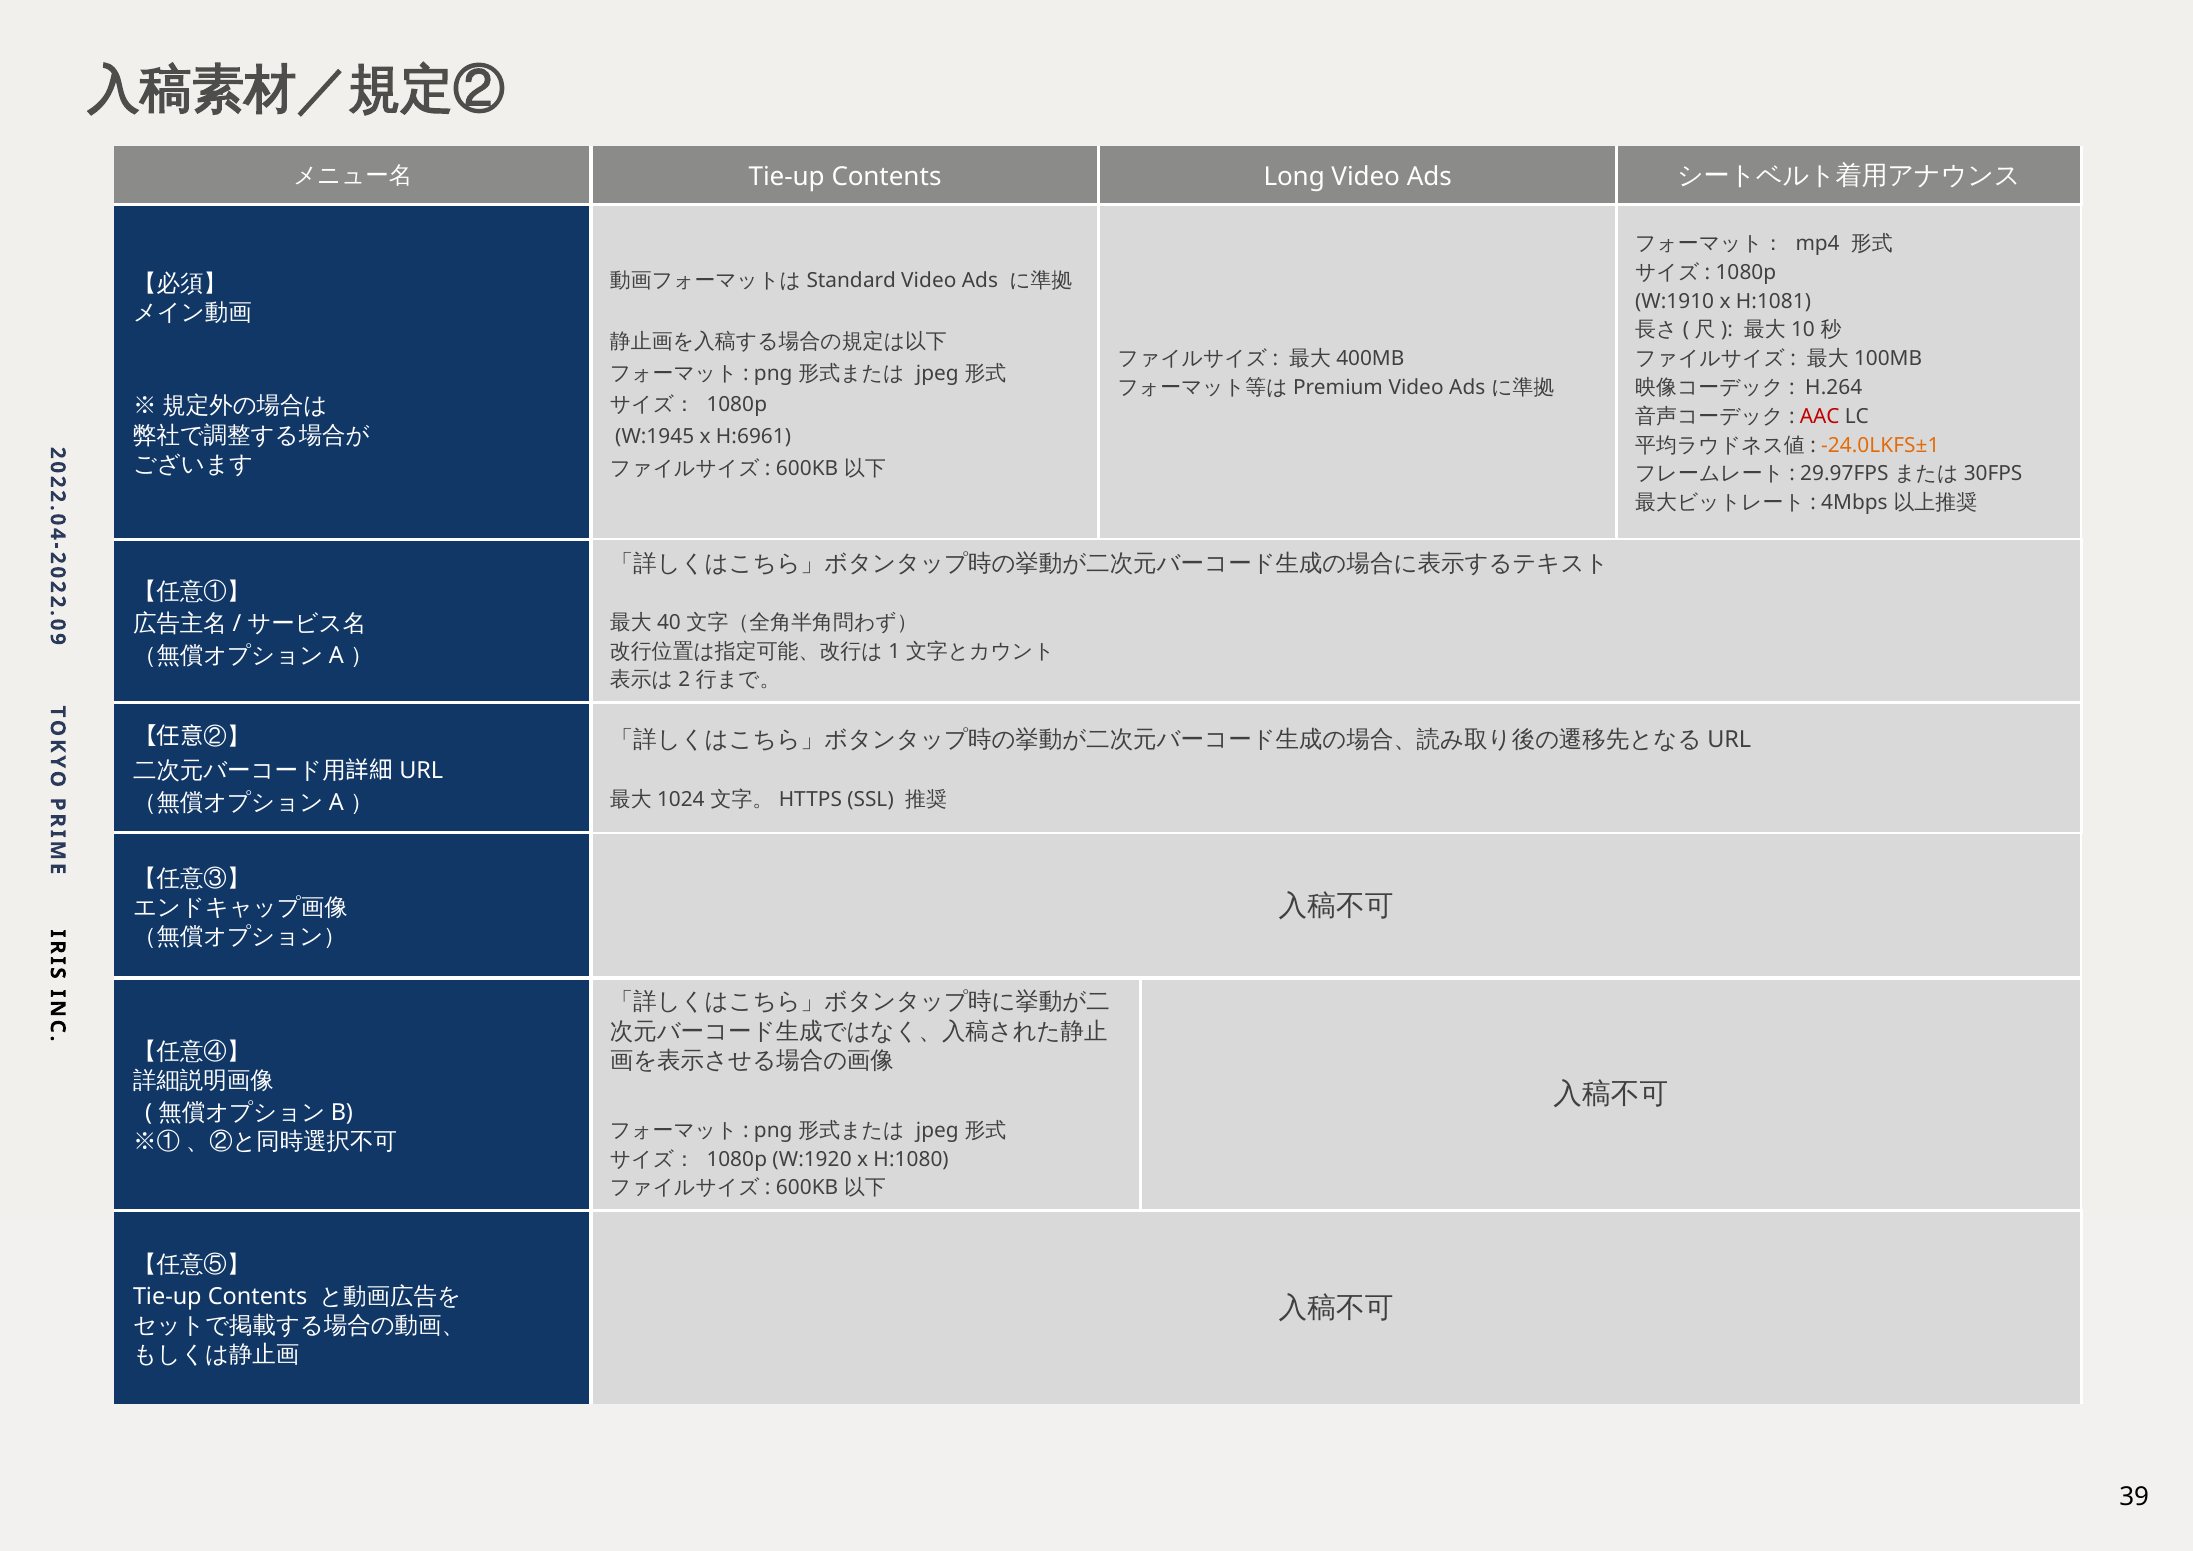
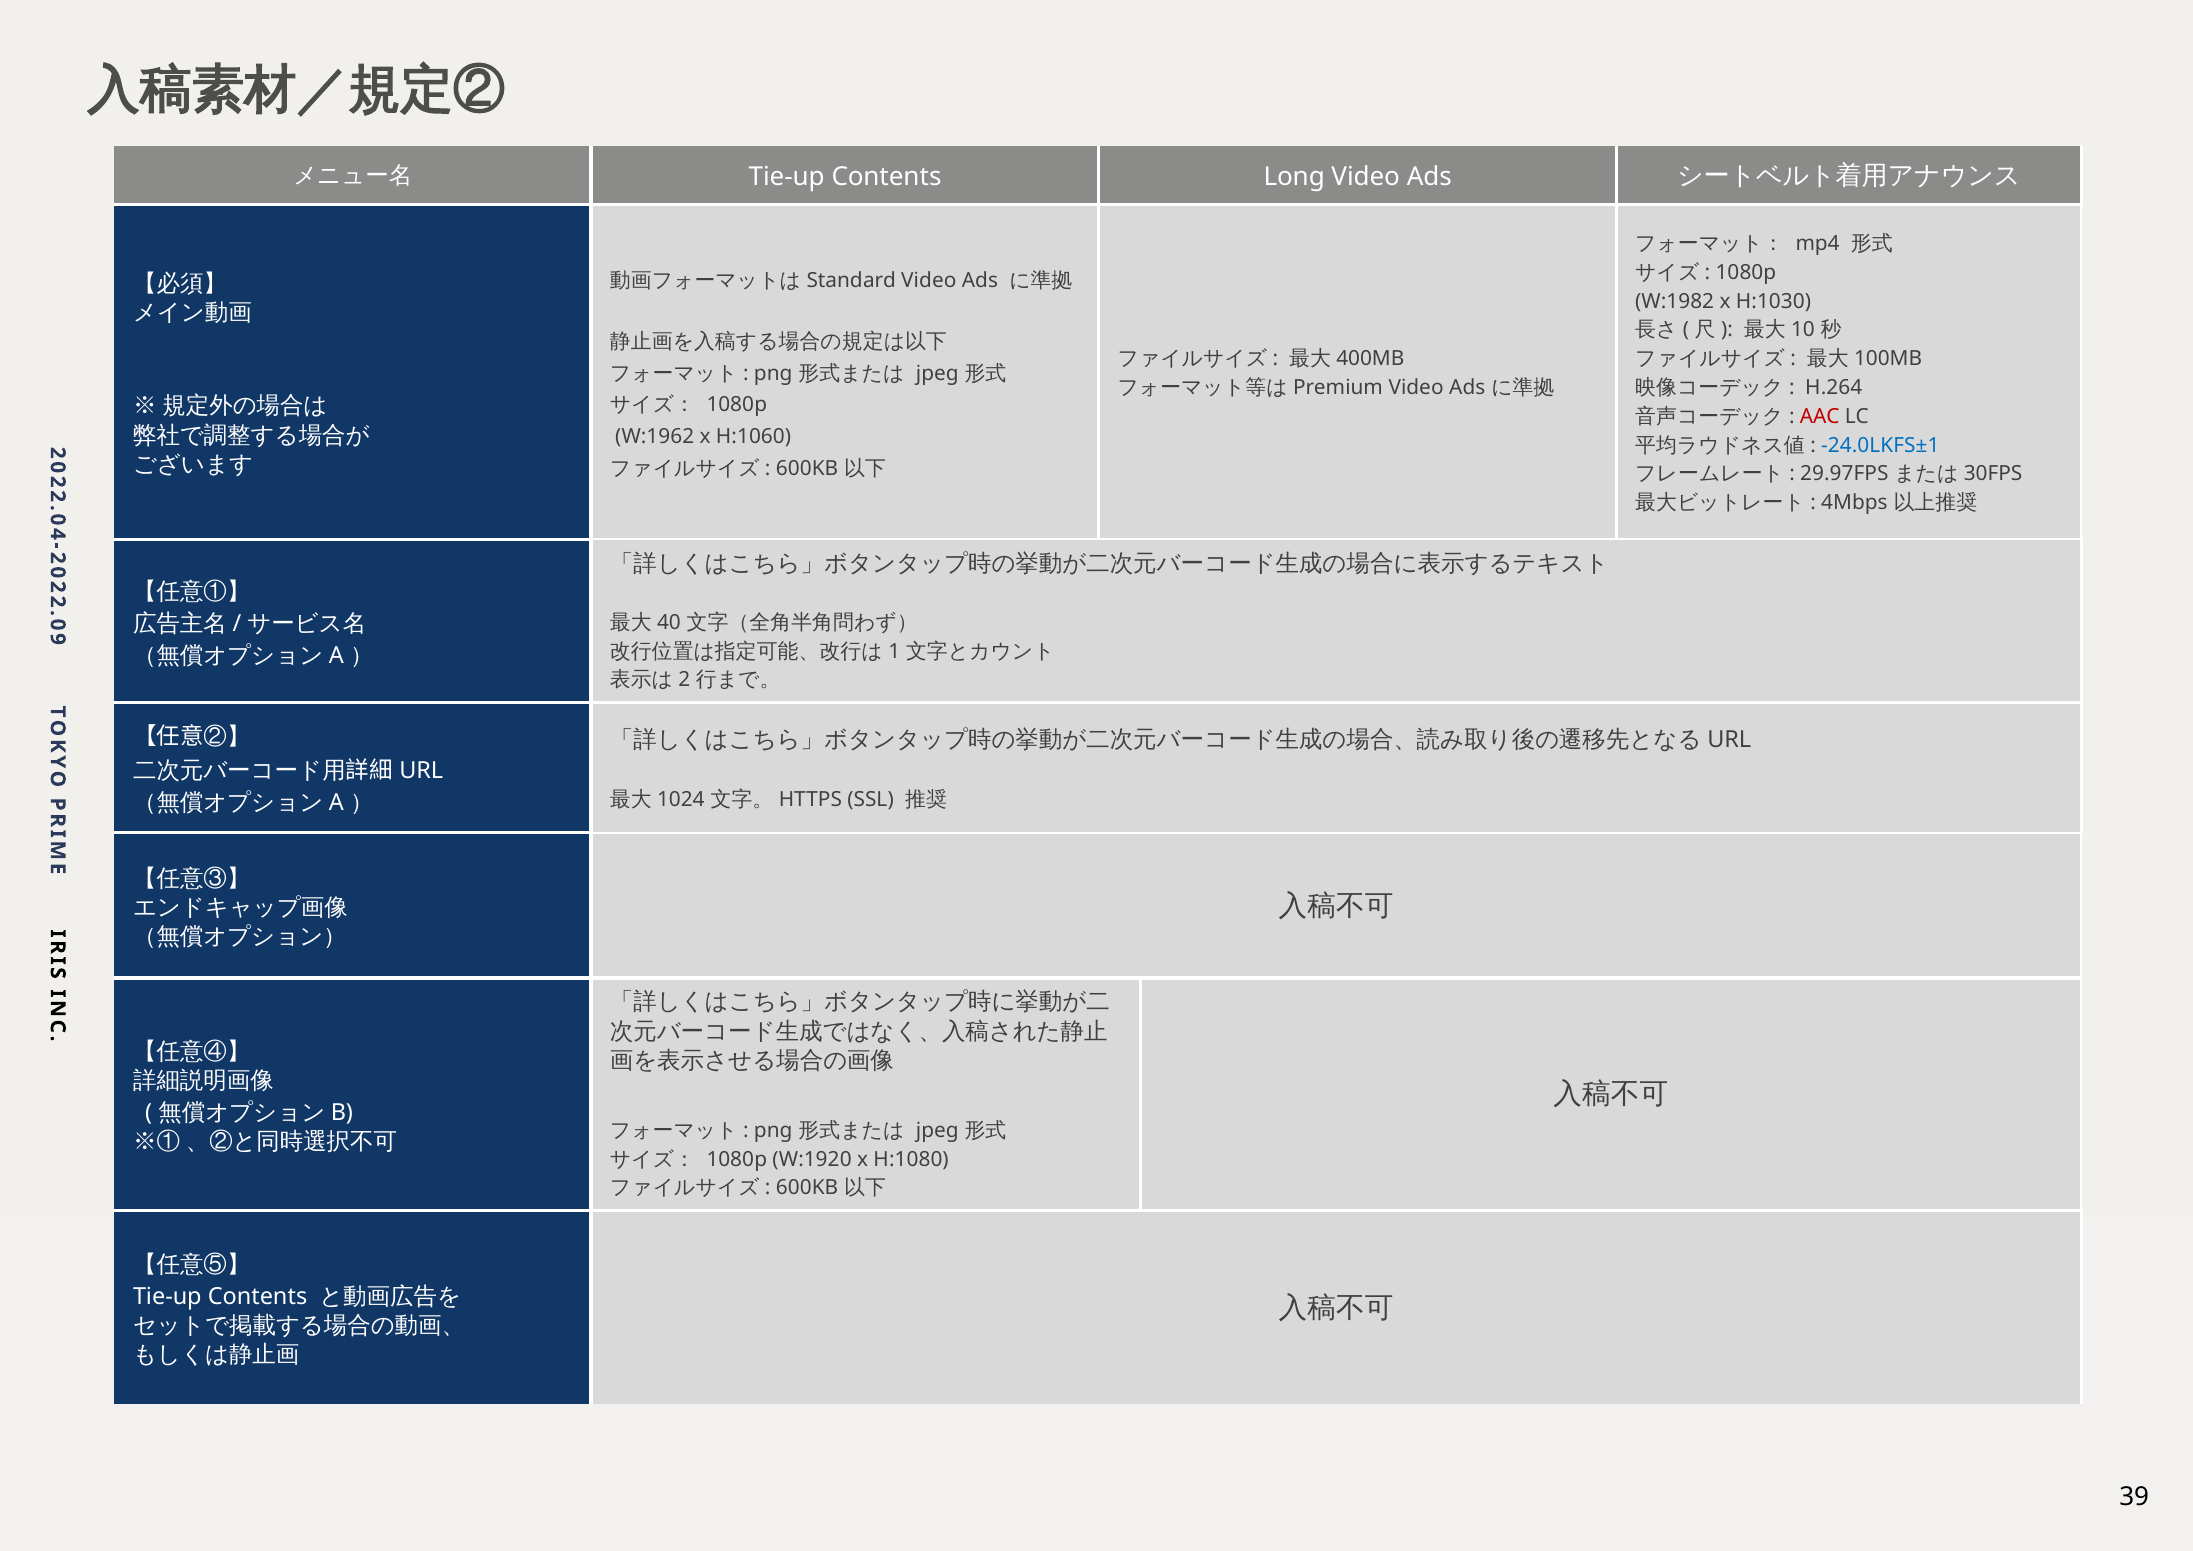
W:1910: W:1910 -> W:1982
H:1081: H:1081 -> H:1030
W:1945: W:1945 -> W:1962
H:6961: H:6961 -> H:1060
-24.0LKFS±1 colour: orange -> blue
